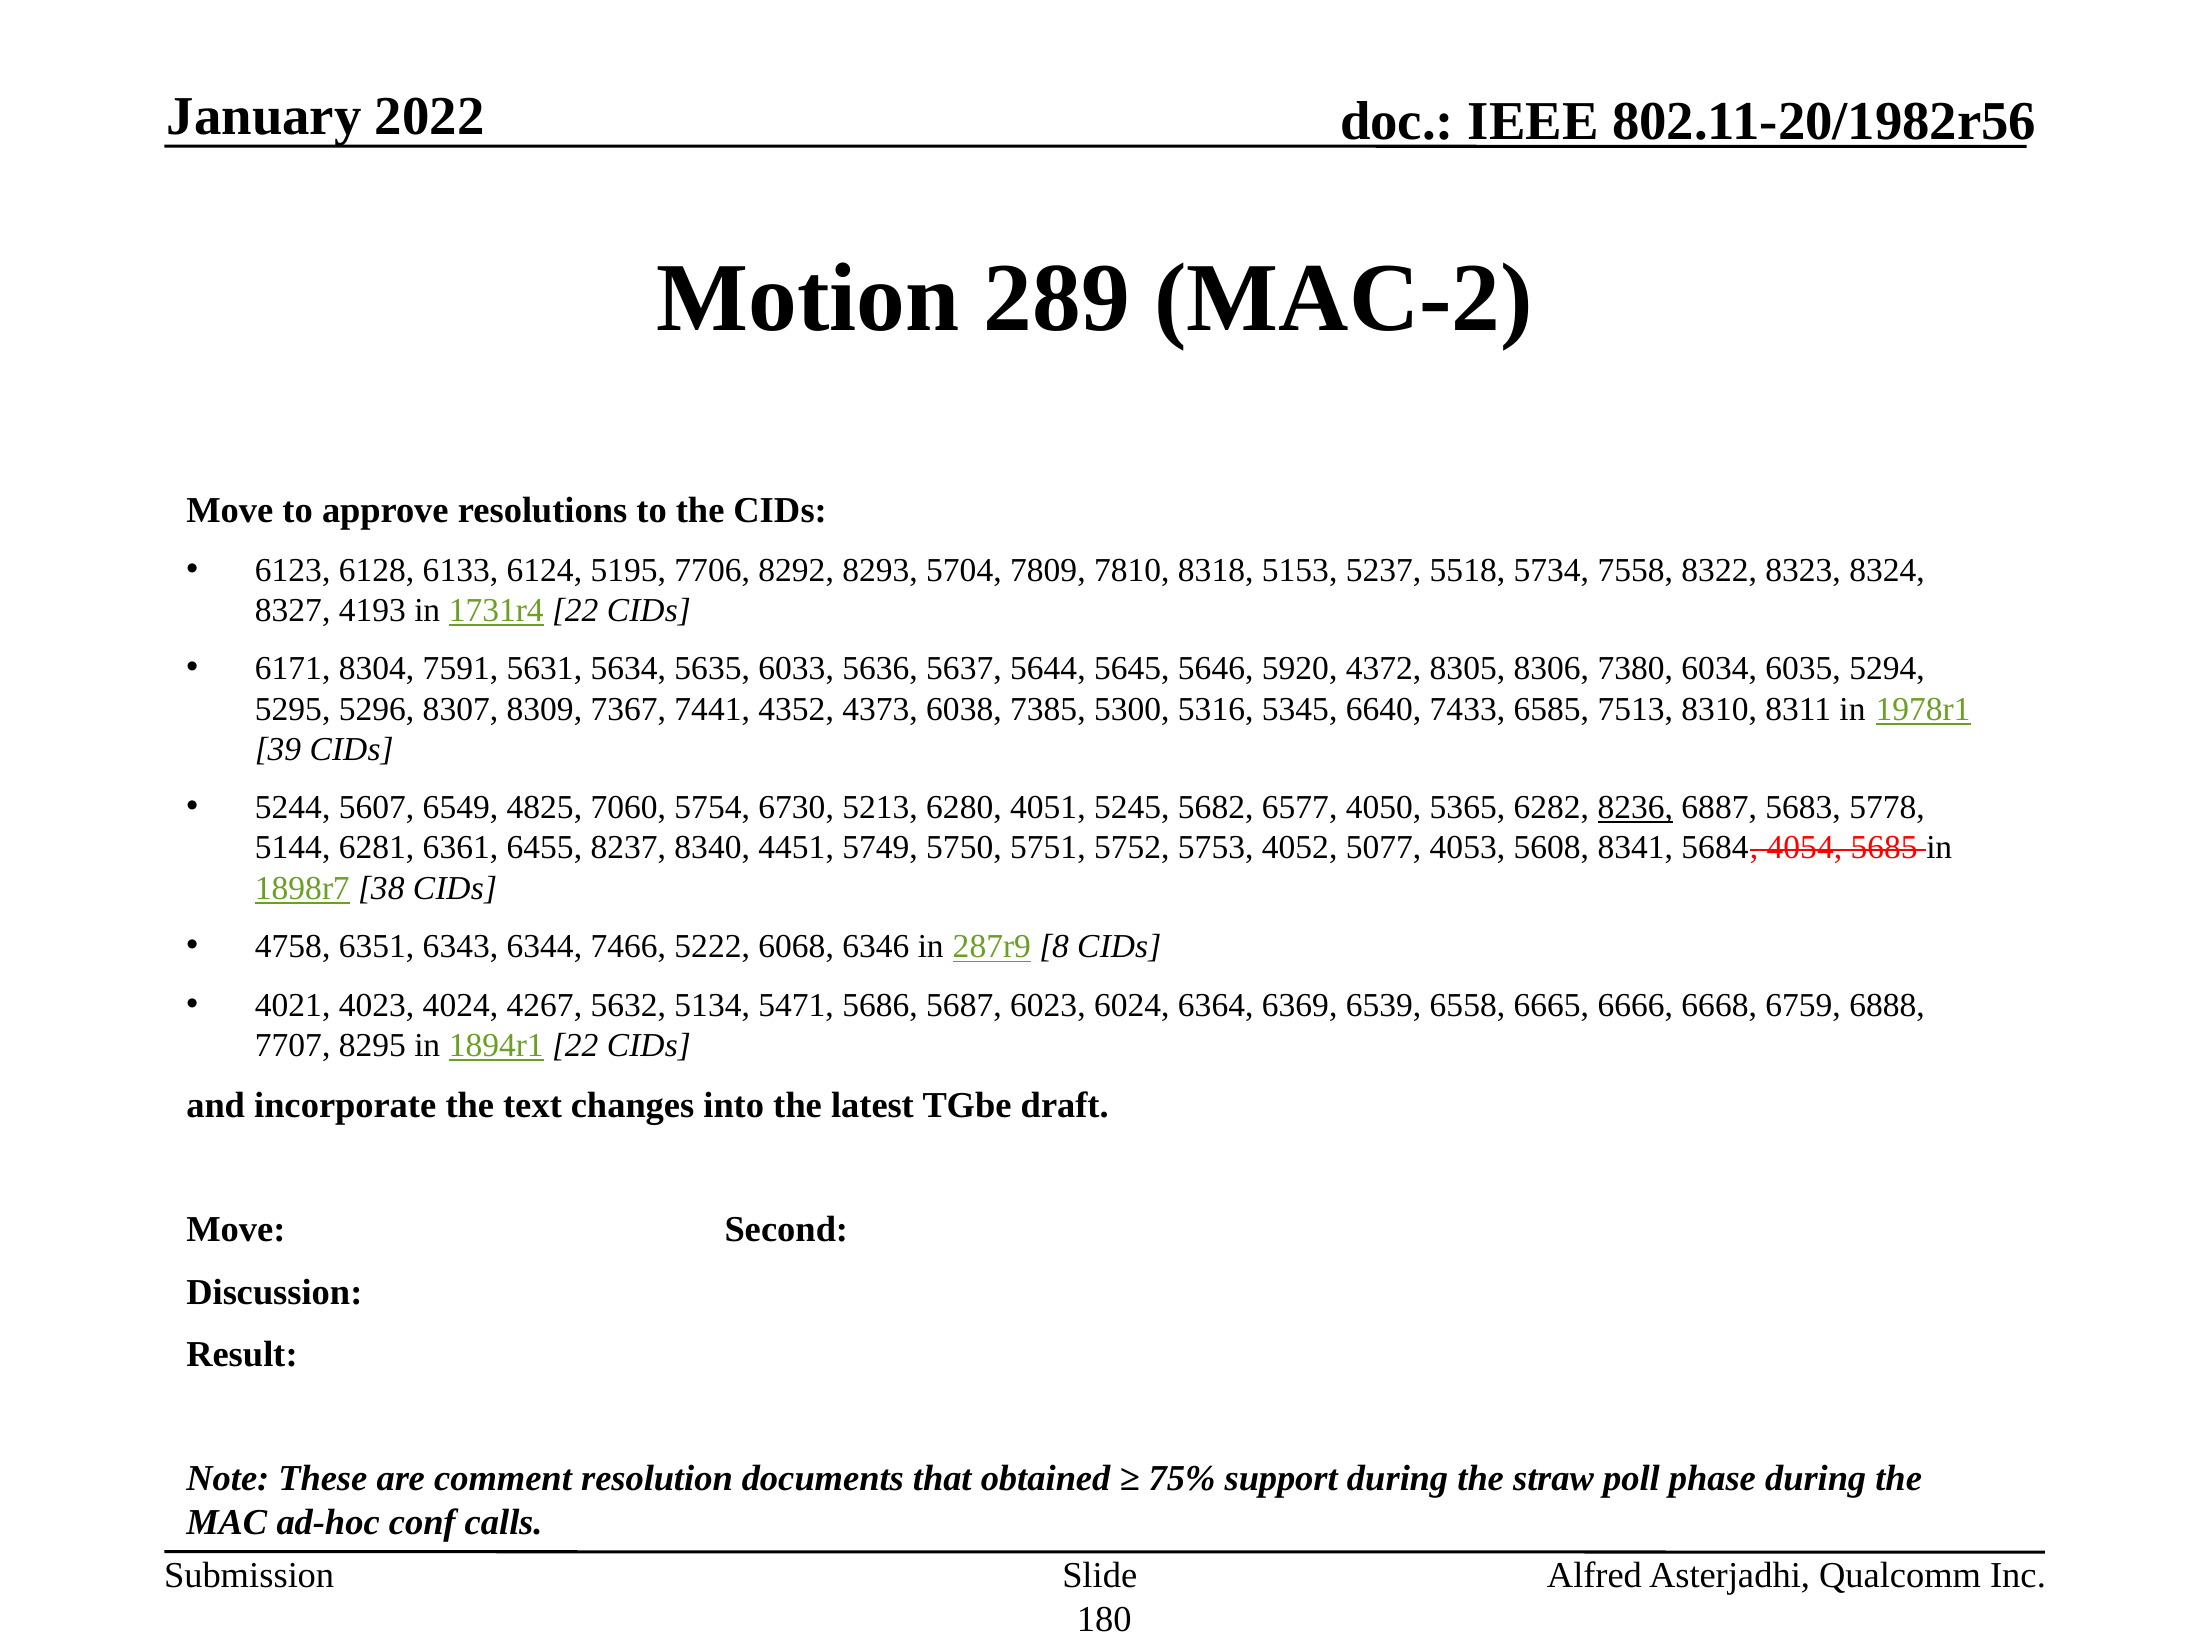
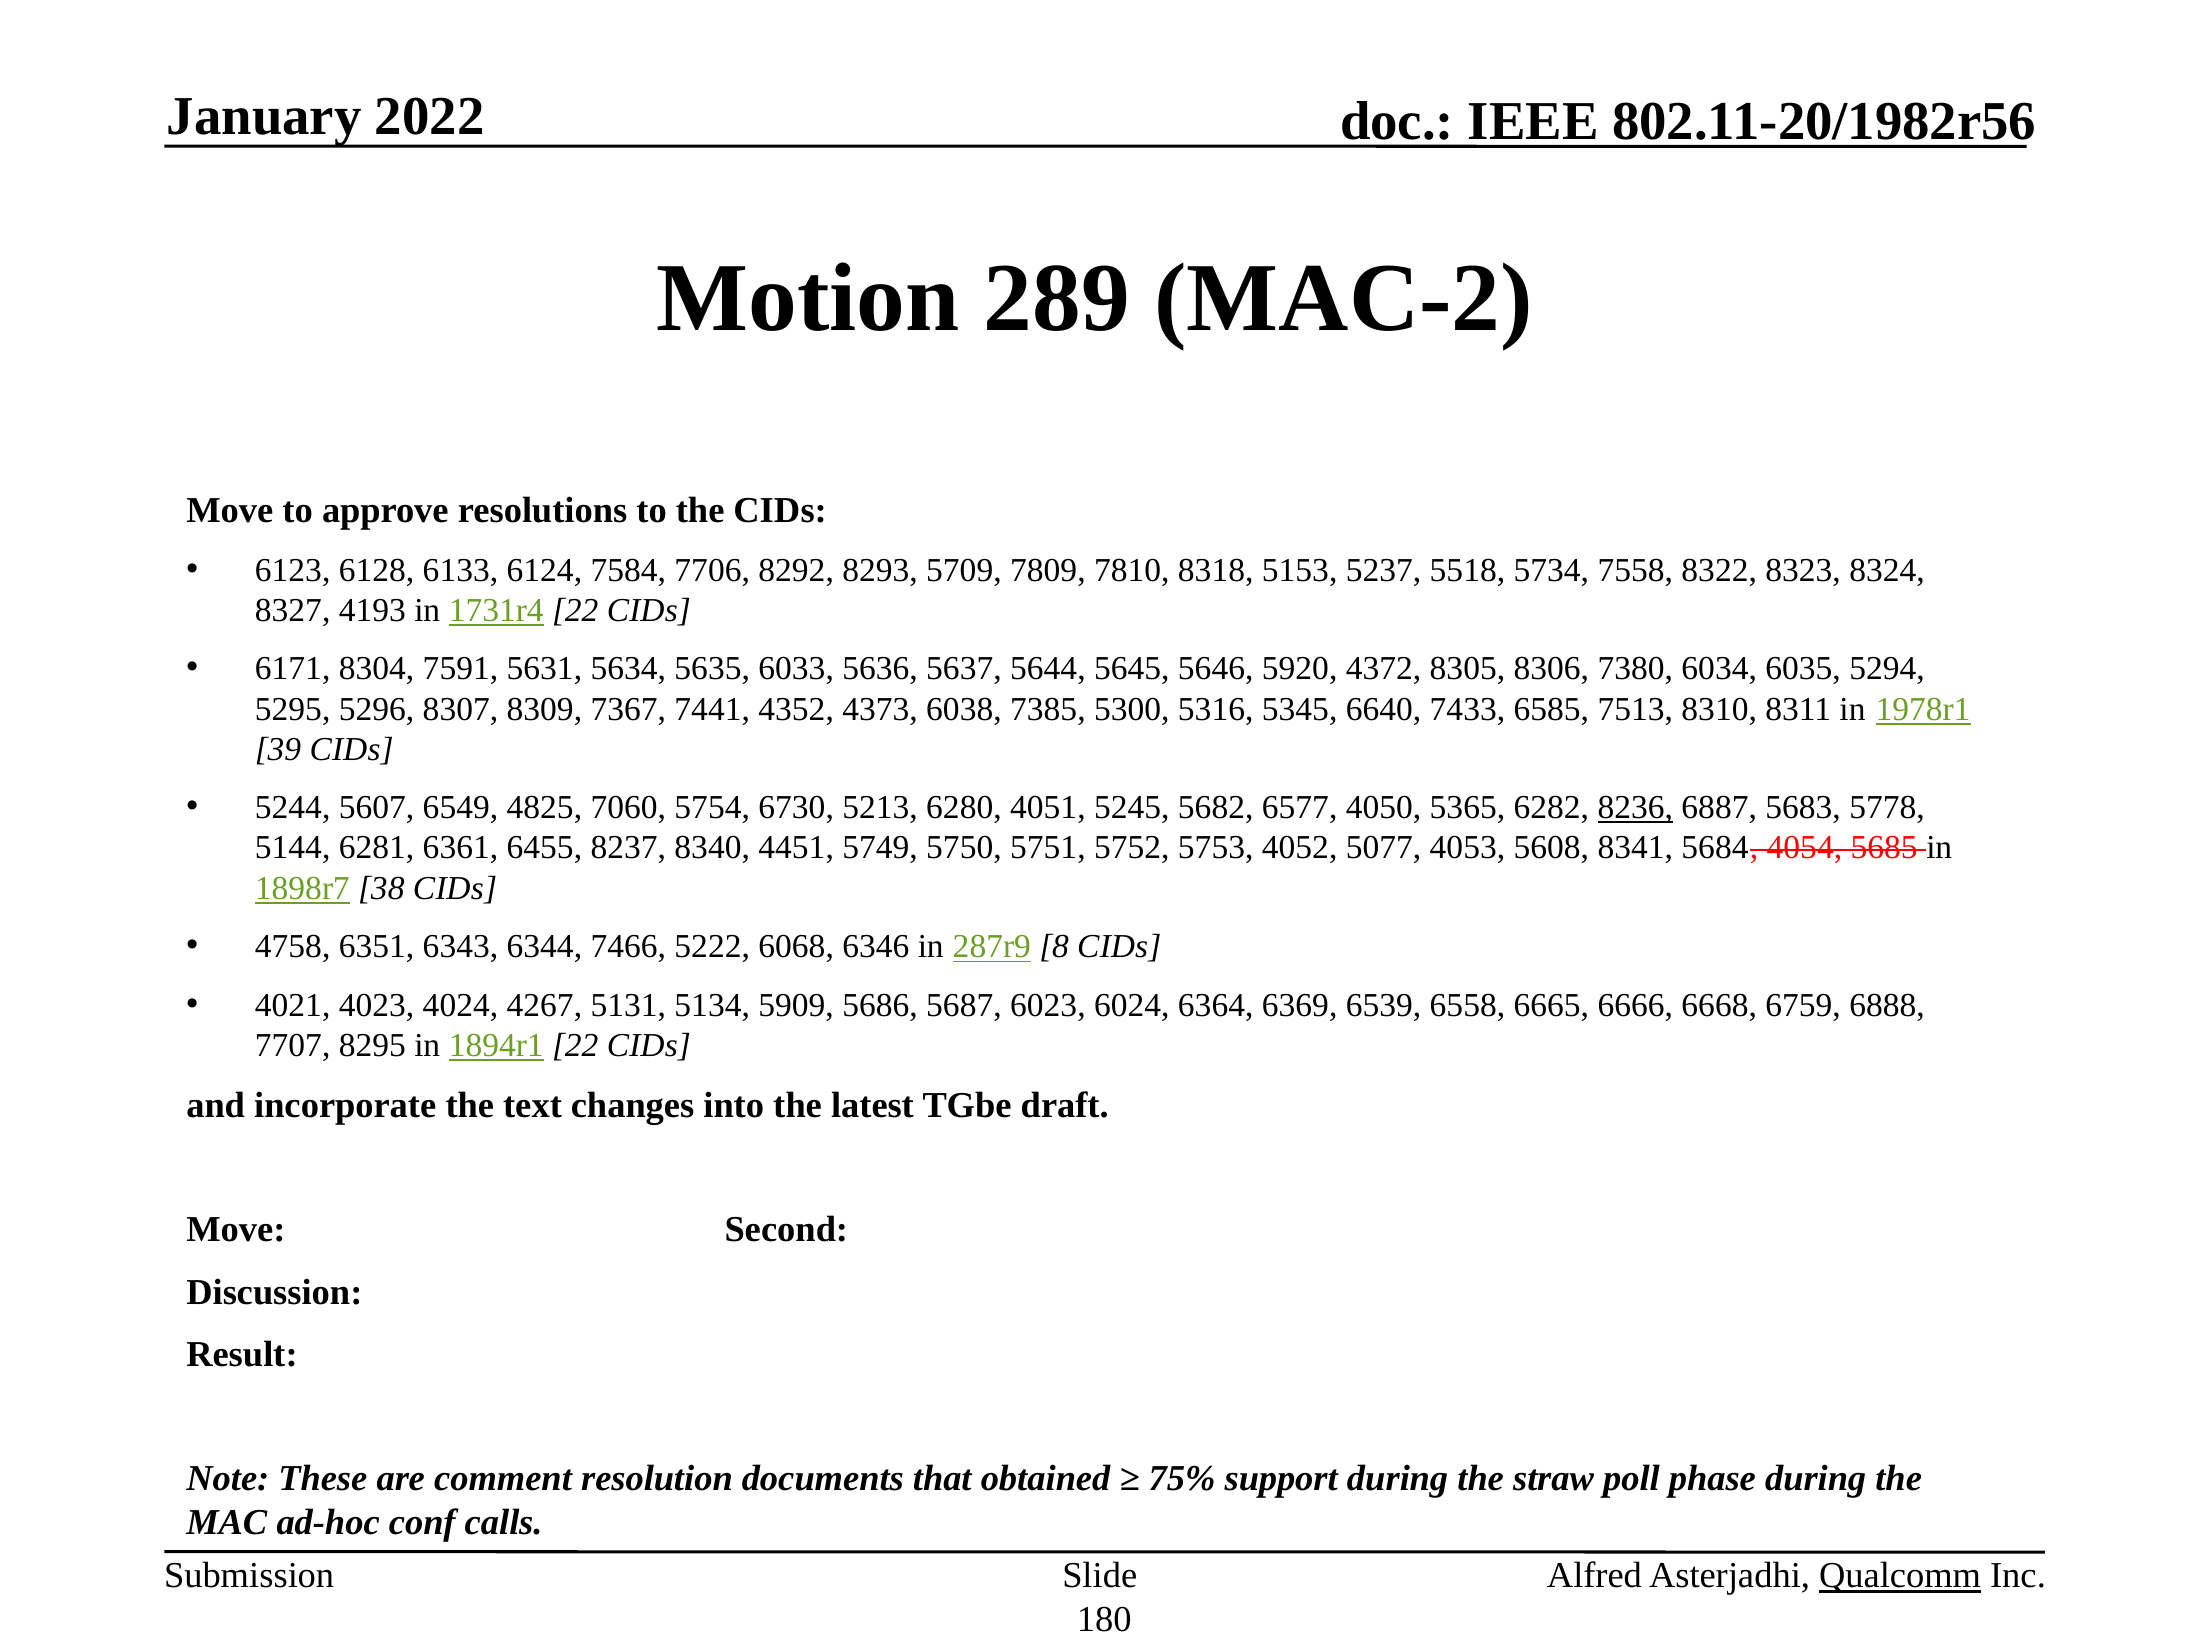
5195: 5195 -> 7584
5704: 5704 -> 5709
5632: 5632 -> 5131
5471: 5471 -> 5909
Qualcomm underline: none -> present
